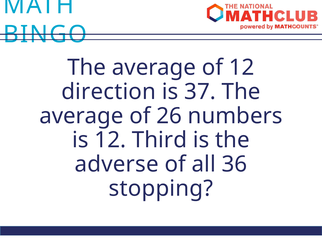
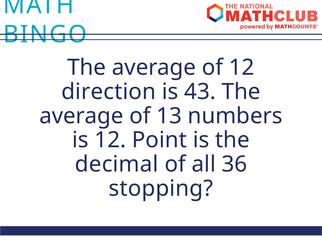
37: 37 -> 43
26: 26 -> 13
Third: Third -> Point
adverse: adverse -> decimal
